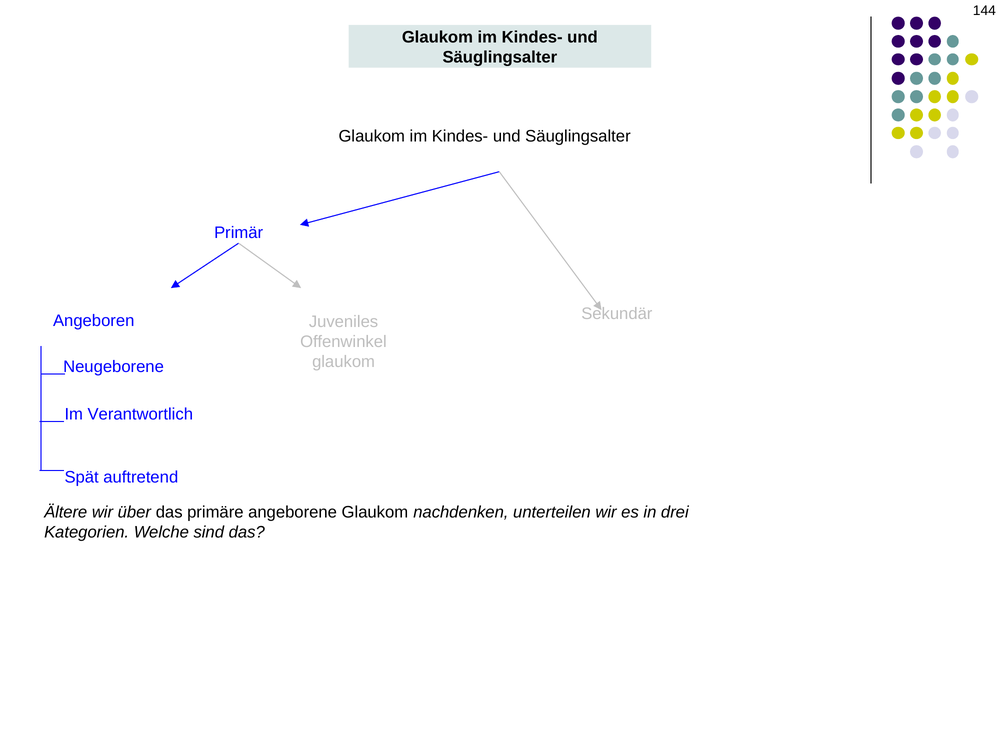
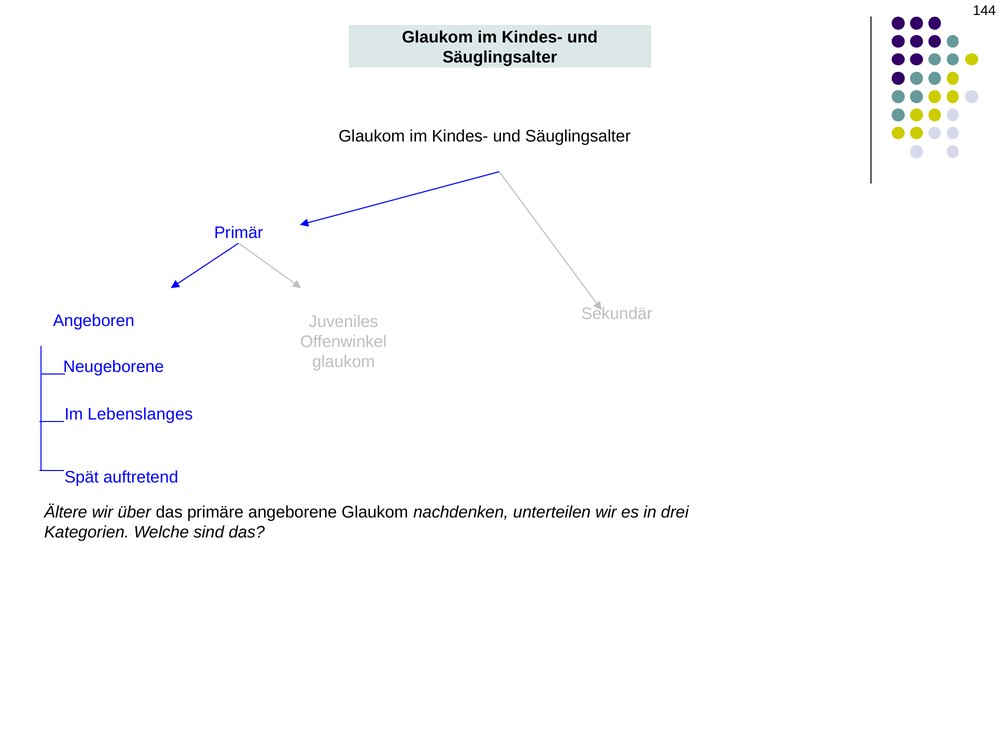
Verantwortlich: Verantwortlich -> Lebenslanges
